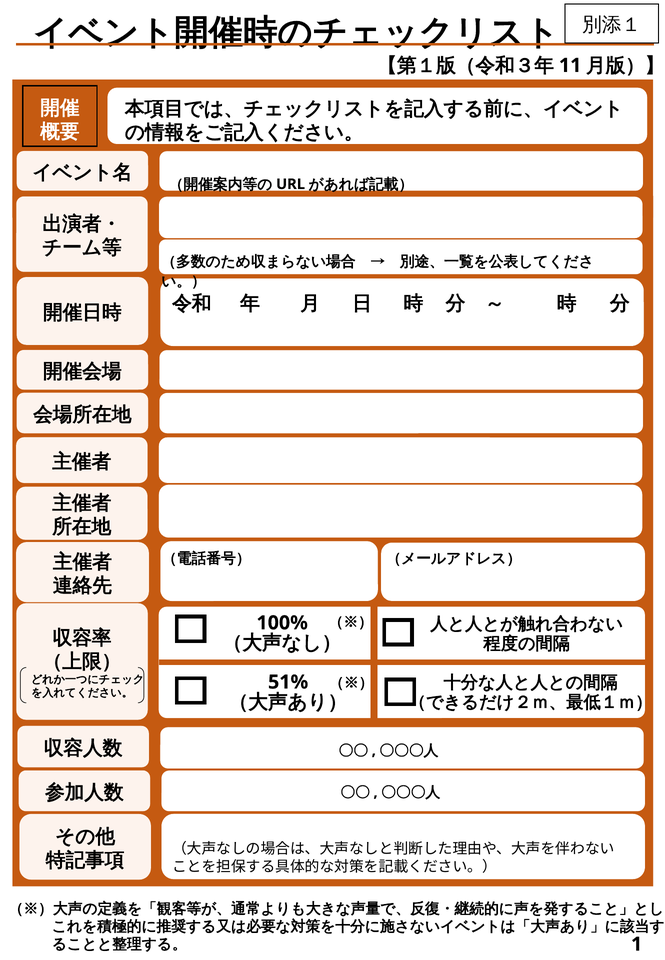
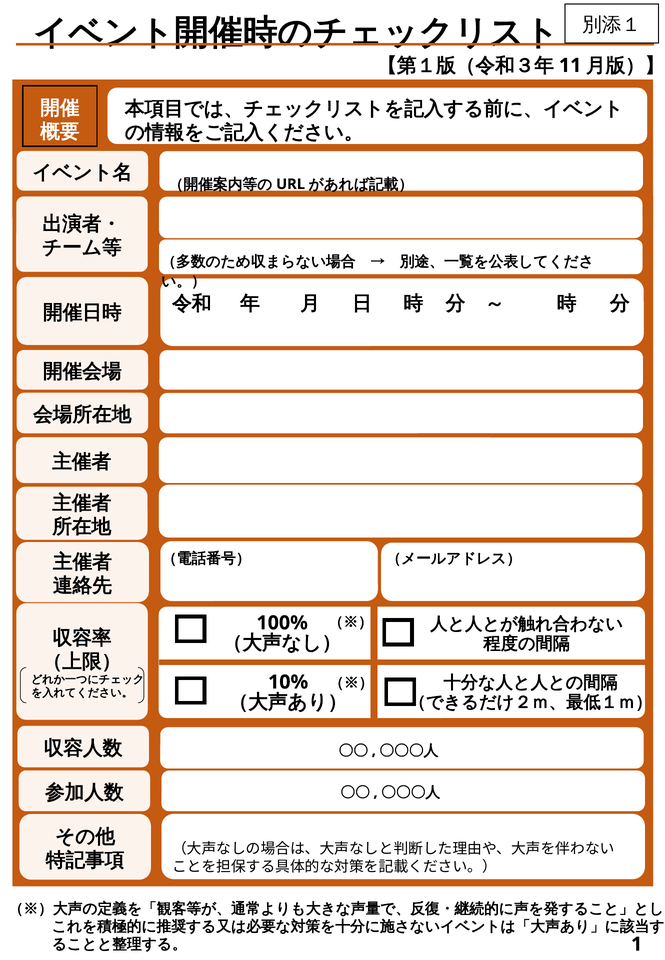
51%: 51% -> 10%
